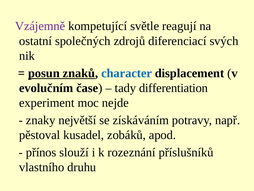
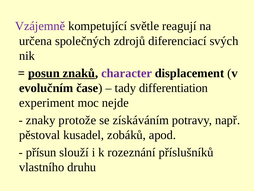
ostatní: ostatní -> určena
character colour: blue -> purple
největší: největší -> protože
přínos: přínos -> přísun
